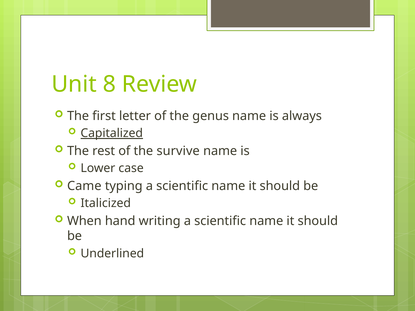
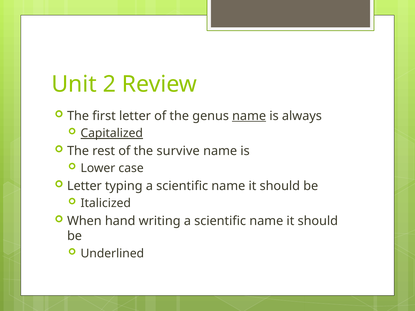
8: 8 -> 2
name at (249, 116) underline: none -> present
Came at (84, 186): Came -> Letter
